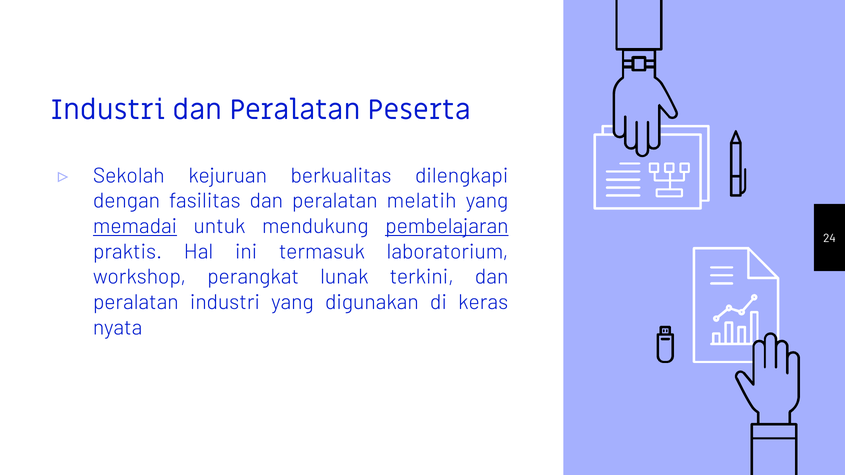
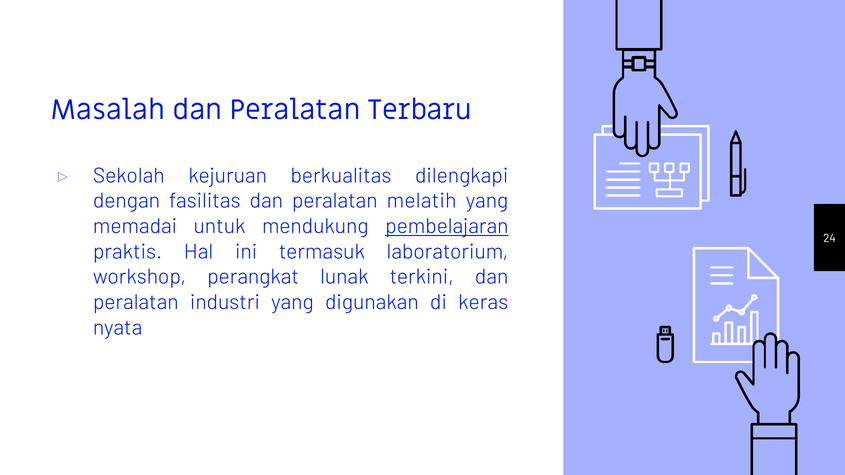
Industri at (108, 110): Industri -> Masalah
Peserta: Peserta -> Terbaru
memadai underline: present -> none
